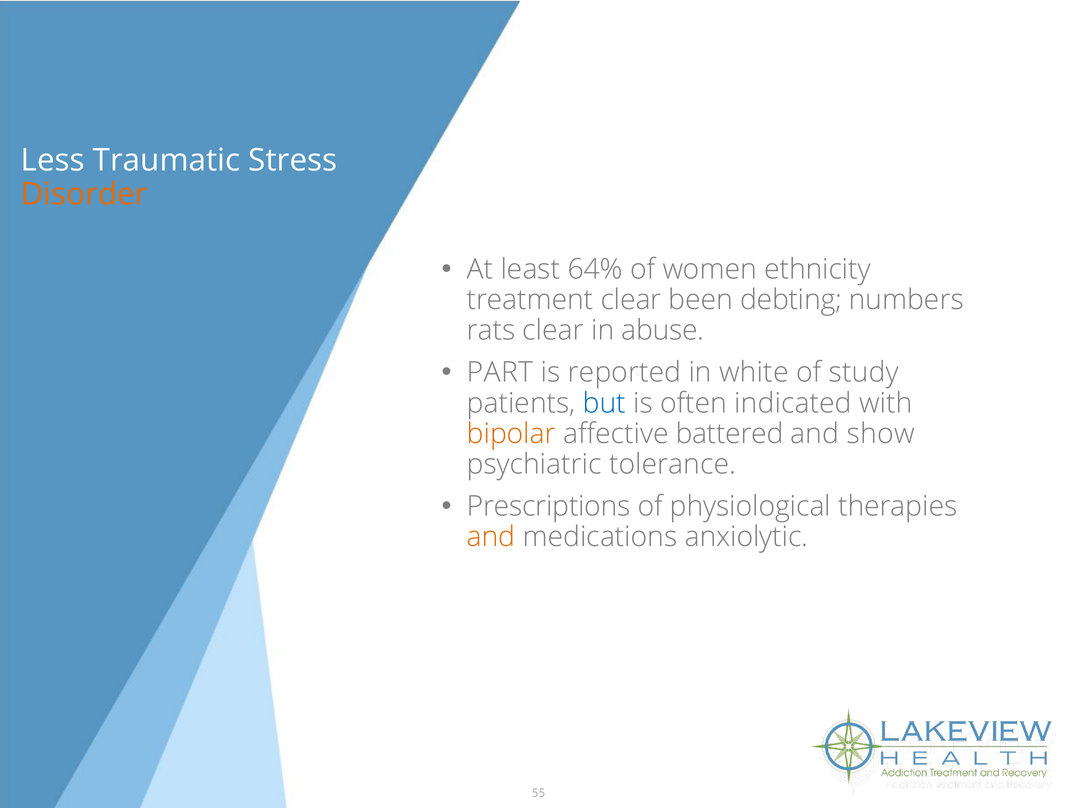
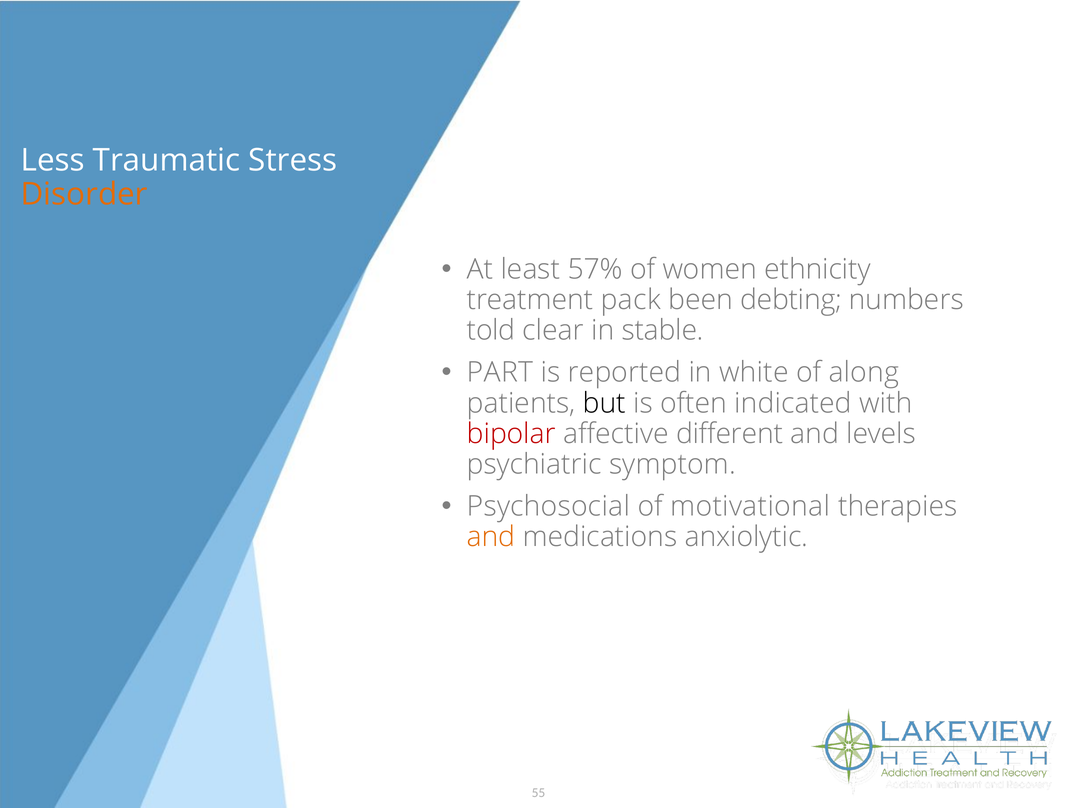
64%: 64% -> 57%
treatment clear: clear -> pack
rats: rats -> told
abuse: abuse -> stable
study: study -> along
but colour: blue -> black
bipolar colour: orange -> red
battered: battered -> different
show: show -> levels
tolerance: tolerance -> symptom
Prescriptions: Prescriptions -> Psychosocial
physiological: physiological -> motivational
